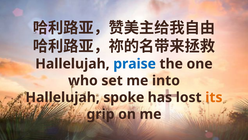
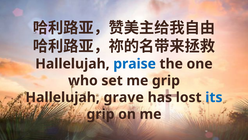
me into: into -> grip
spoke: spoke -> grave
its colour: orange -> blue
